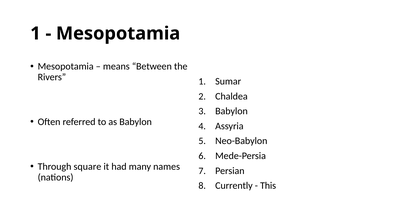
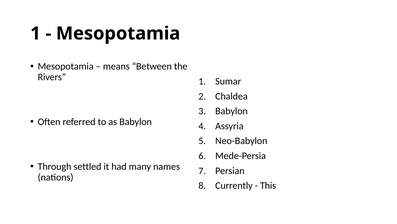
square: square -> settled
